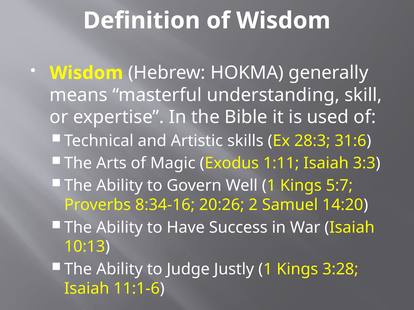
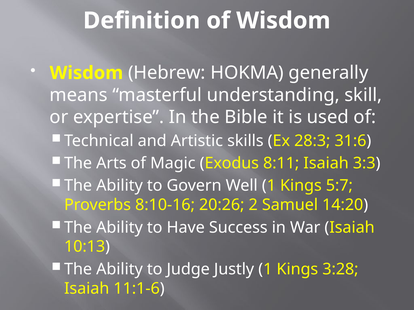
1:11: 1:11 -> 8:11
8:34-16: 8:34-16 -> 8:10-16
